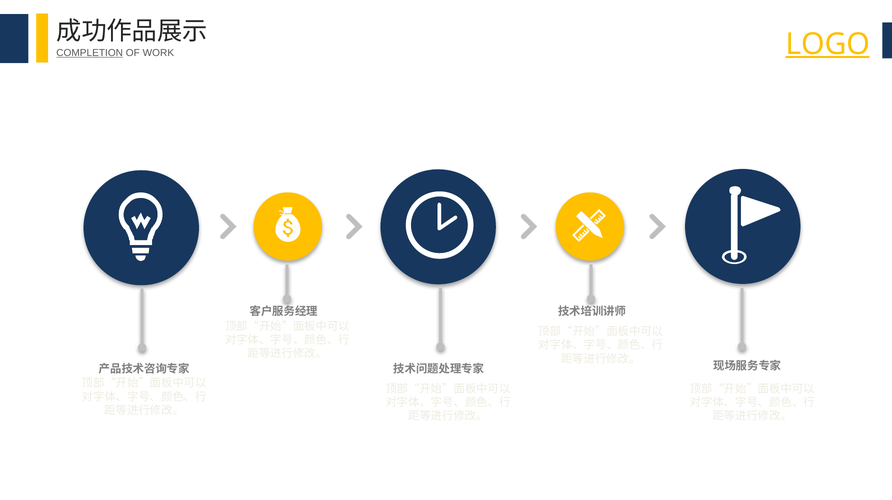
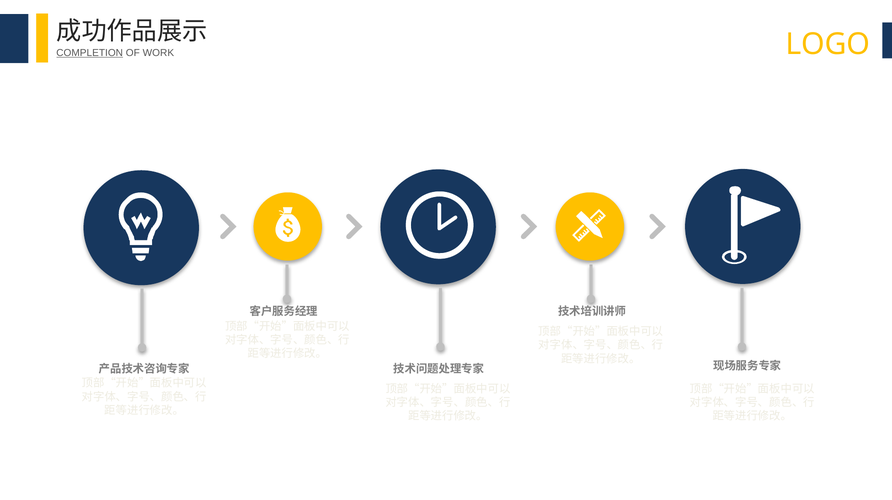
LOGO underline: present -> none
